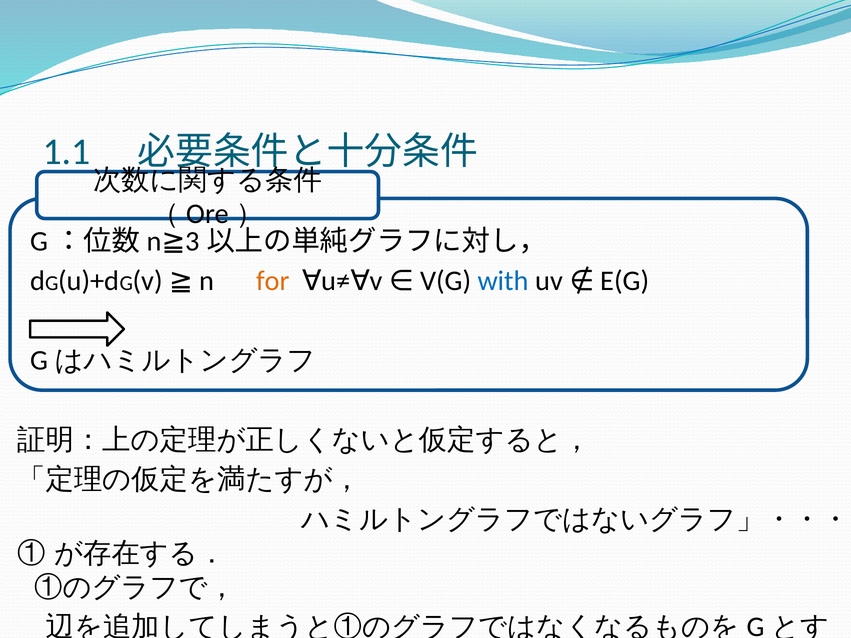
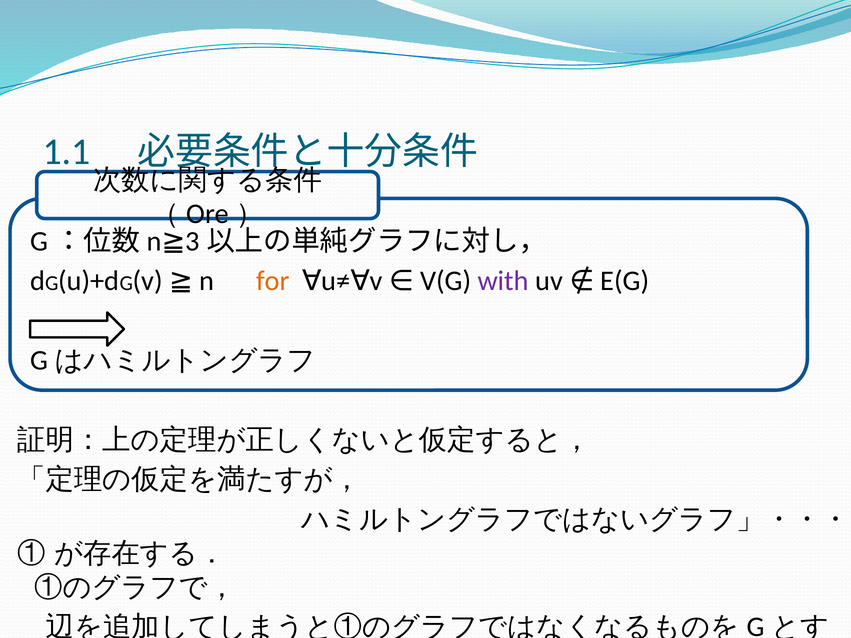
with colour: blue -> purple
